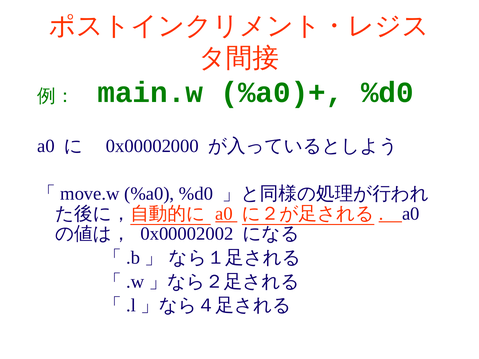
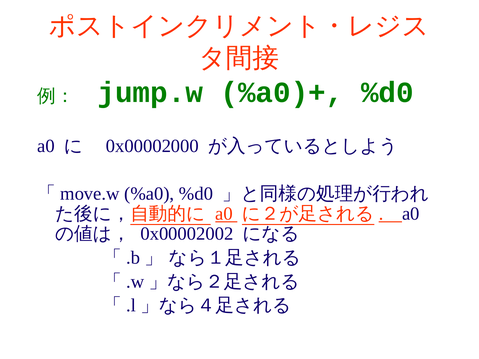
main.w: main.w -> jump.w
